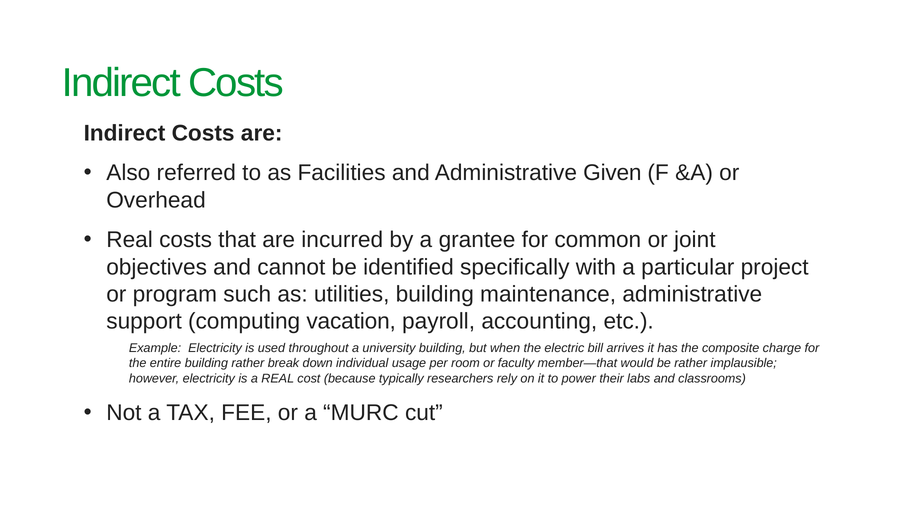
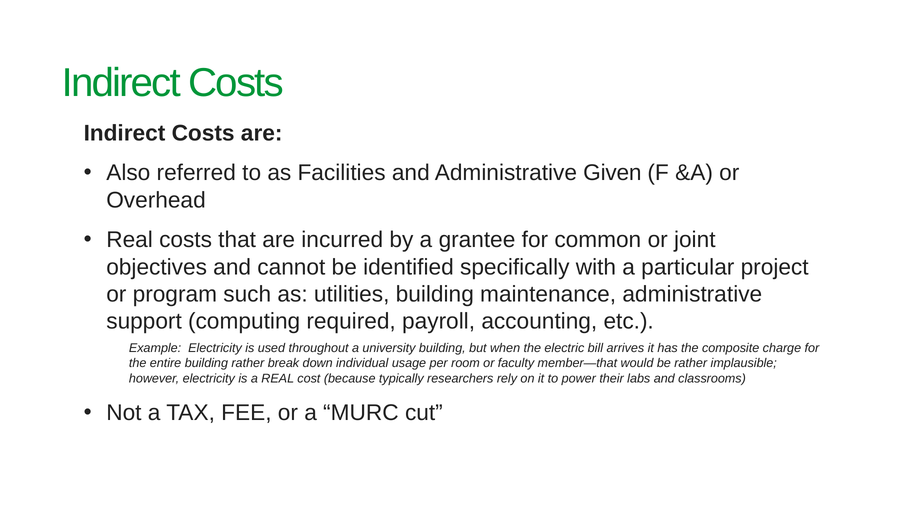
vacation: vacation -> required
